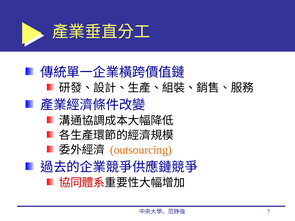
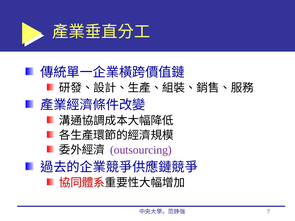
outsourcing colour: orange -> purple
